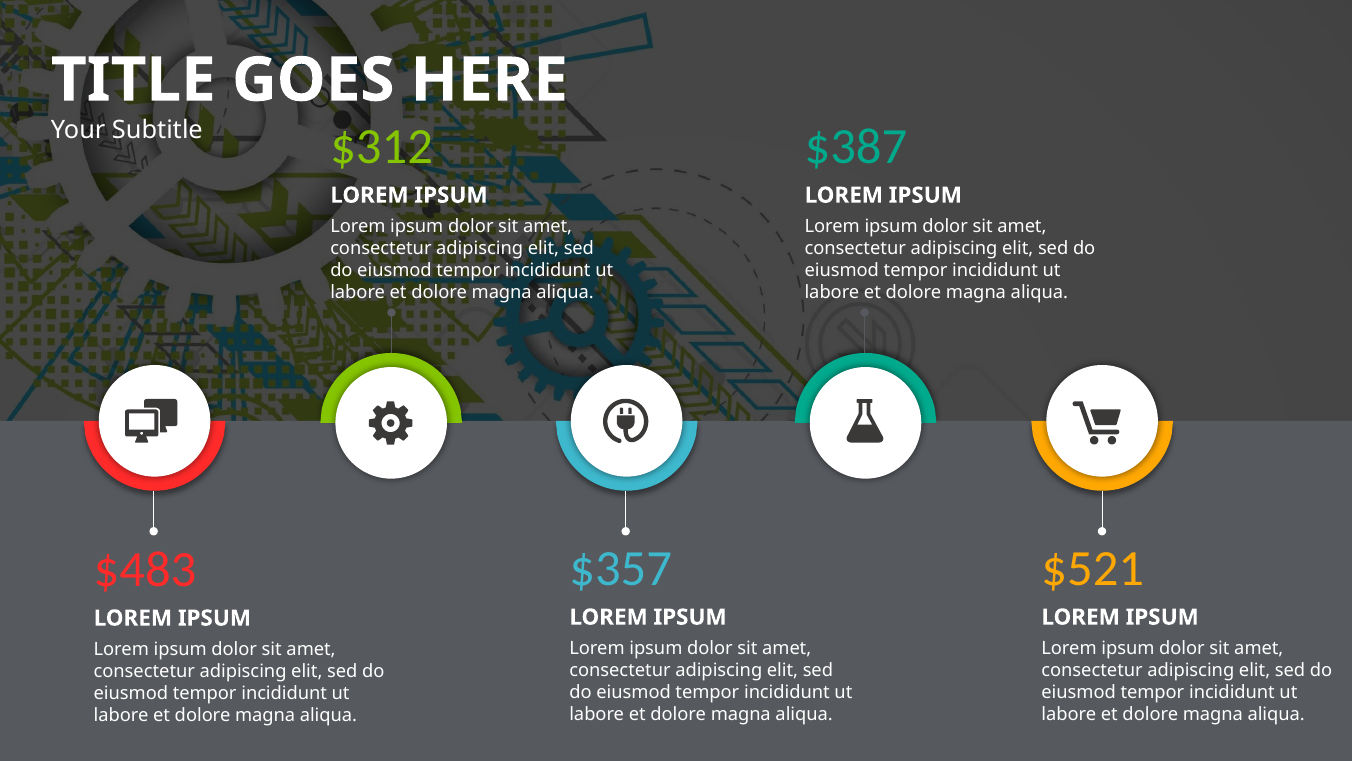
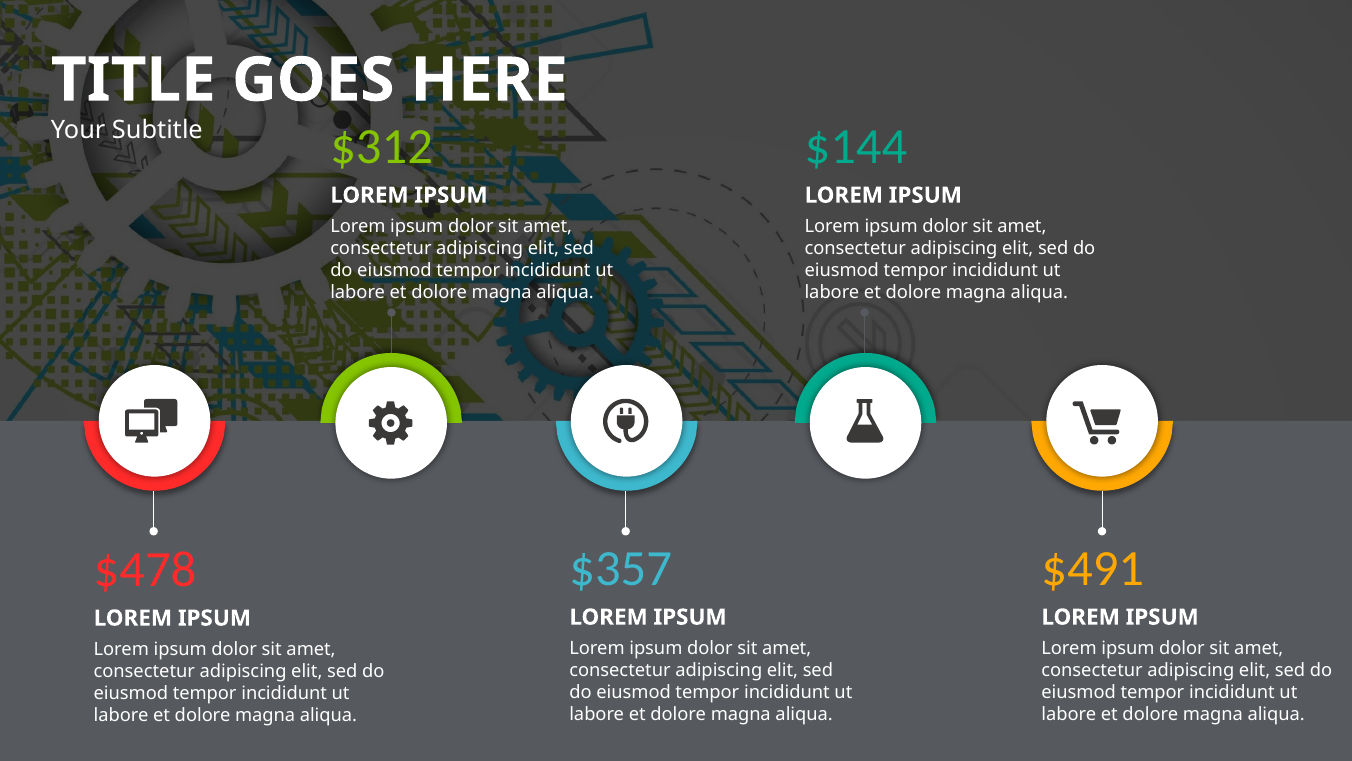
$387: $387 -> $144
$521: $521 -> $491
$483: $483 -> $478
